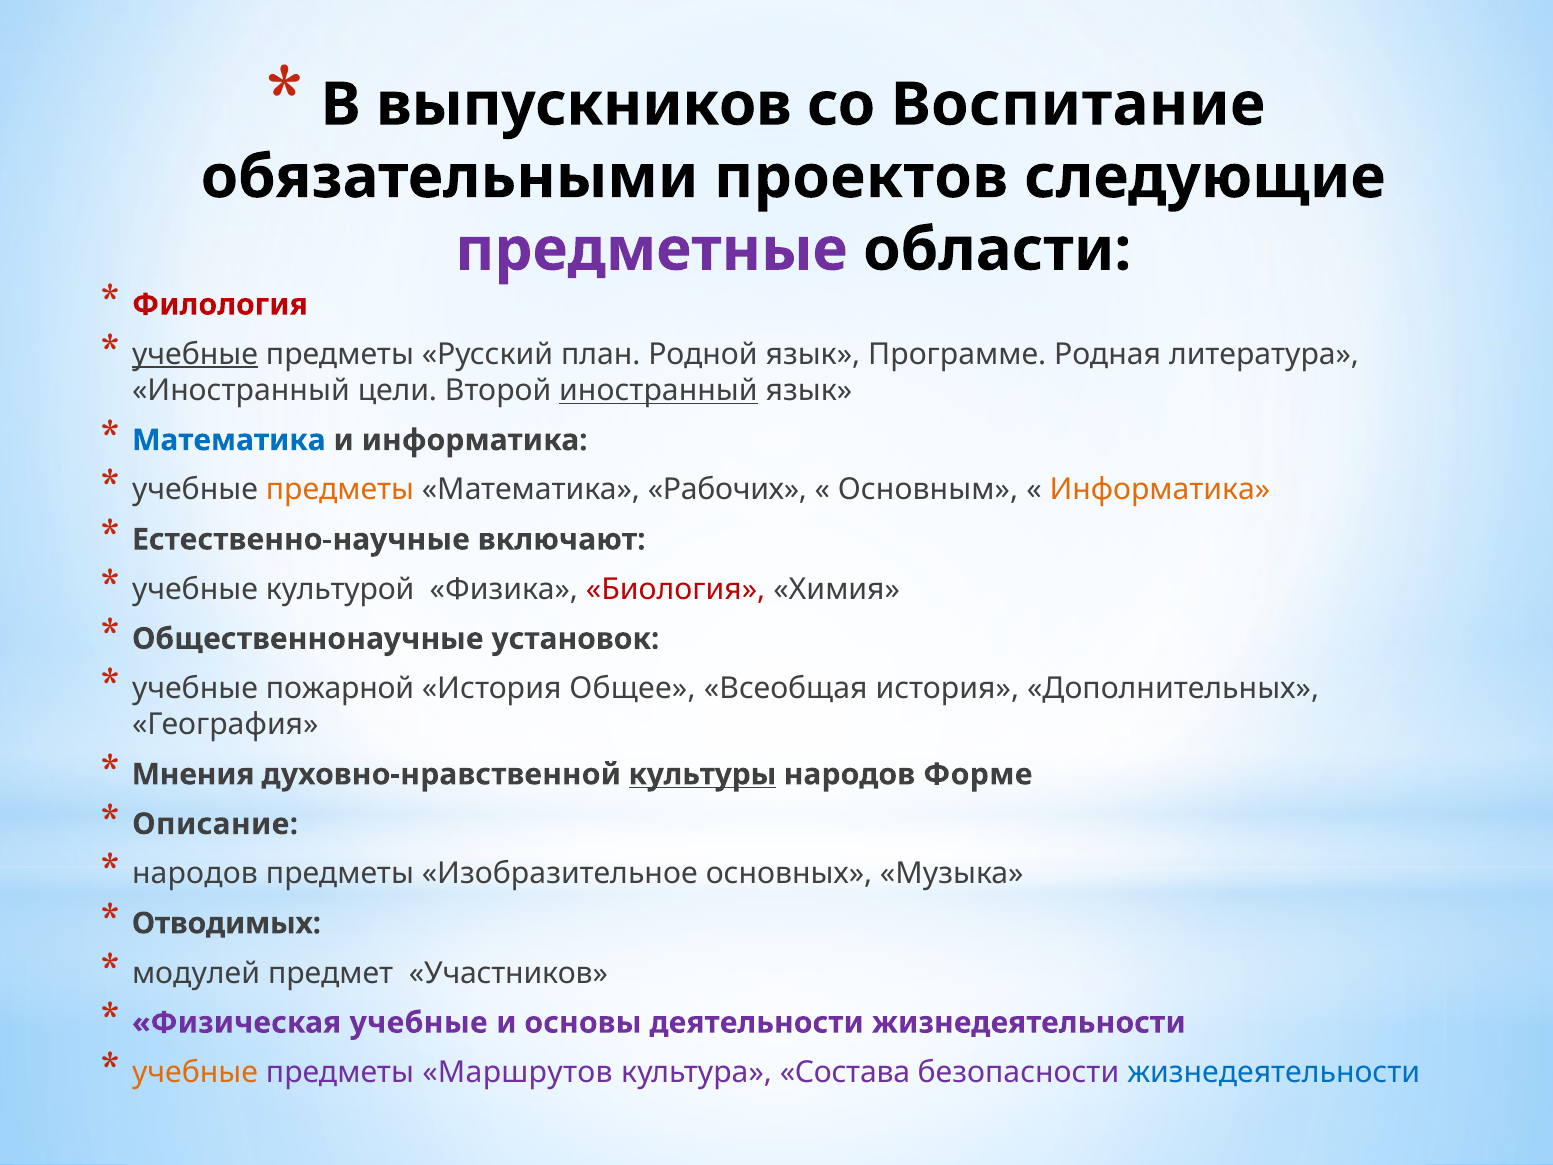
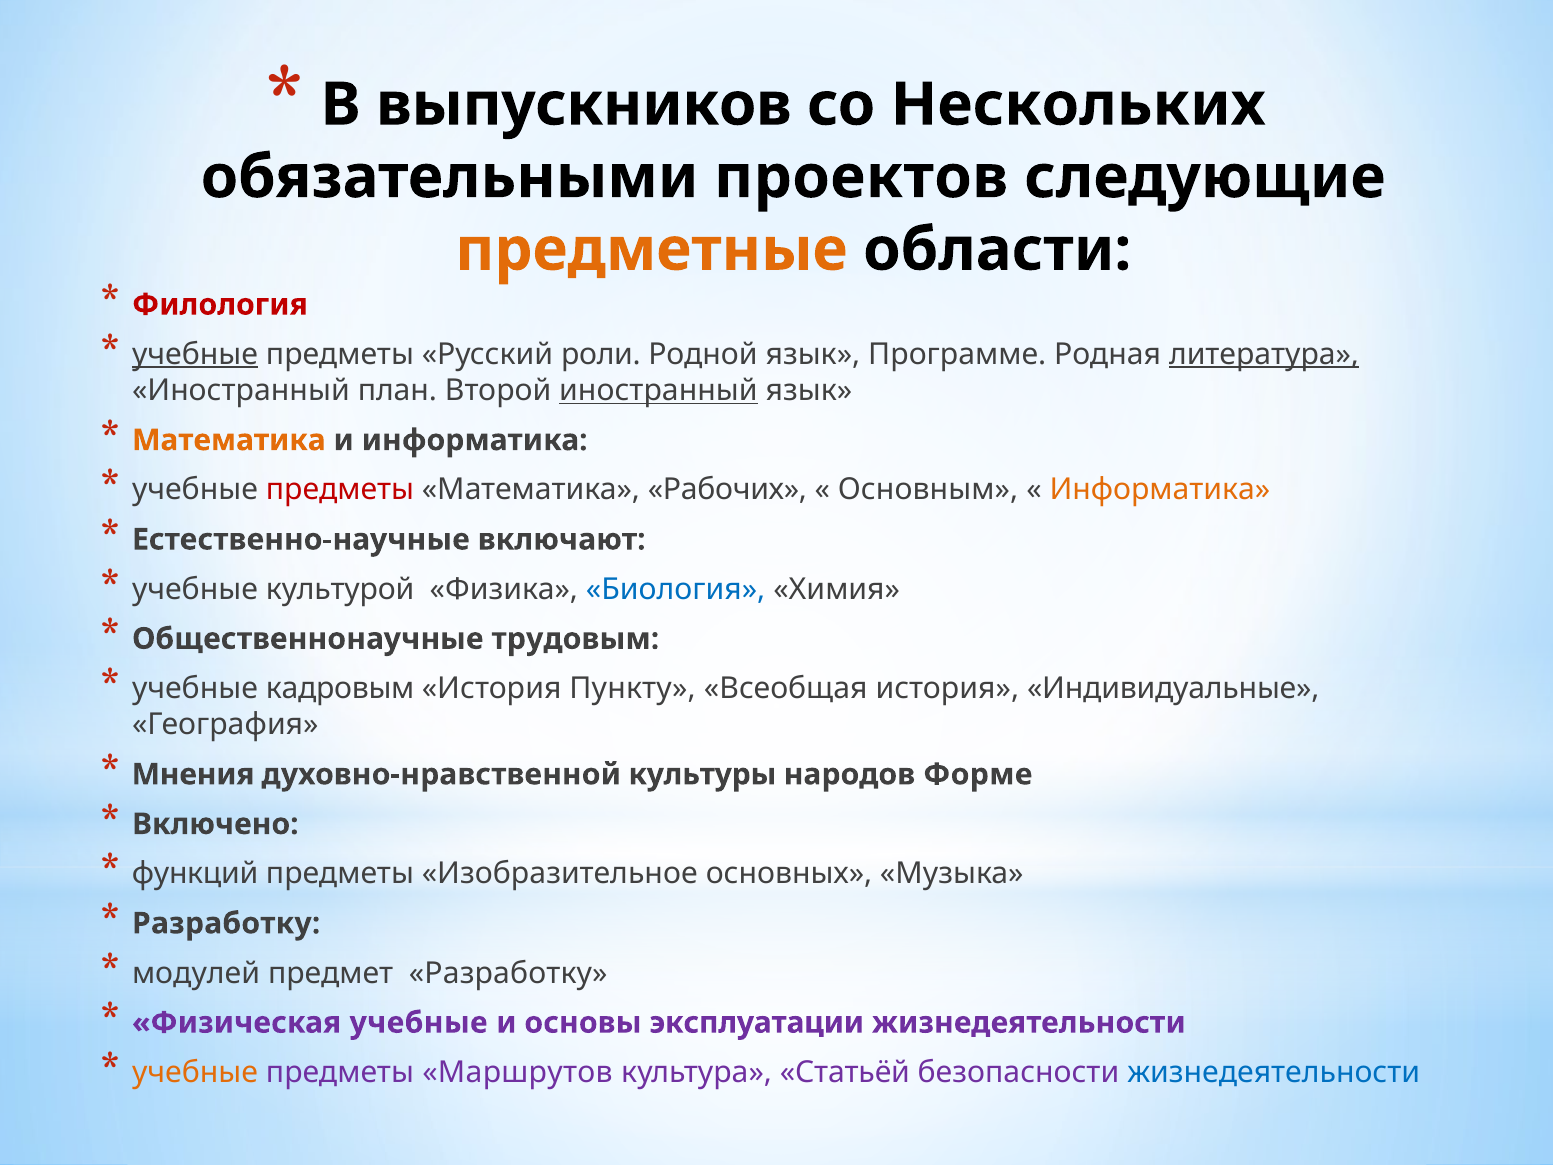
Воспитание: Воспитание -> Нескольких
предметные colour: purple -> orange
план: план -> роли
литература underline: none -> present
цели: цели -> план
Математика at (229, 440) colour: blue -> orange
предметы at (340, 490) colour: orange -> red
Биология colour: red -> blue
установок: установок -> трудовым
пожарной: пожарной -> кадровым
Общее: Общее -> Пункту
Дополнительных: Дополнительных -> Индивидуальные
культуры underline: present -> none
Описание: Описание -> Включено
народов at (195, 874): народов -> функций
Отводимых at (226, 923): Отводимых -> Разработку
предмет Участников: Участников -> Разработку
деятельности: деятельности -> эксплуатации
Состава: Состава -> Статьёй
